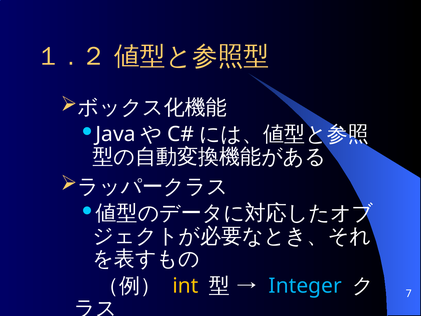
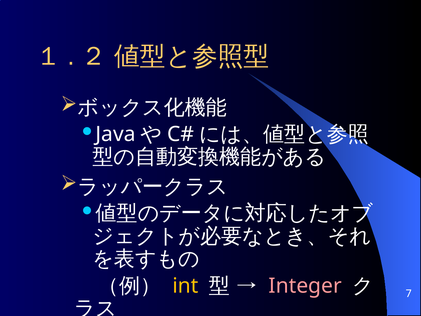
Integer colour: light blue -> pink
